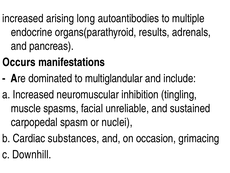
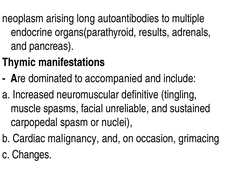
increased at (23, 18): increased -> neoplasm
Occurs: Occurs -> Thymic
multiglandular: multiglandular -> accompanied
inhibition: inhibition -> definitive
substances: substances -> malignancy
Downhill: Downhill -> Changes
